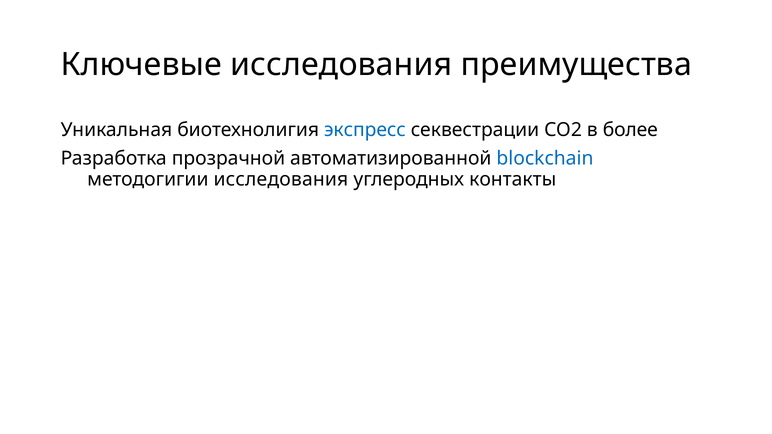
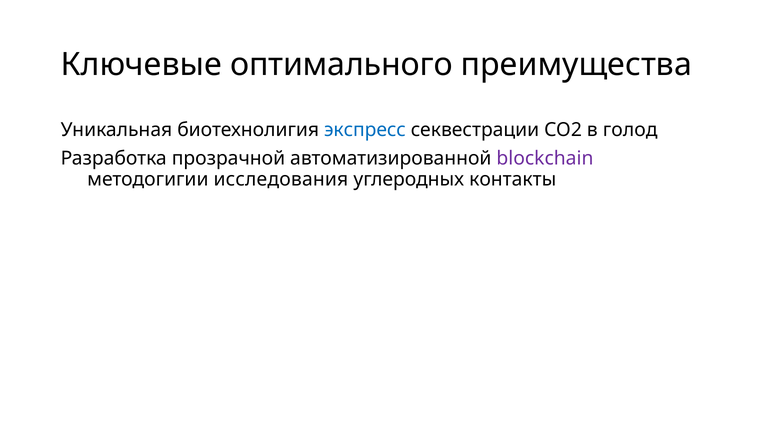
Ключевые исследования: исследования -> оптимального
более: более -> голод
blockchain colour: blue -> purple
